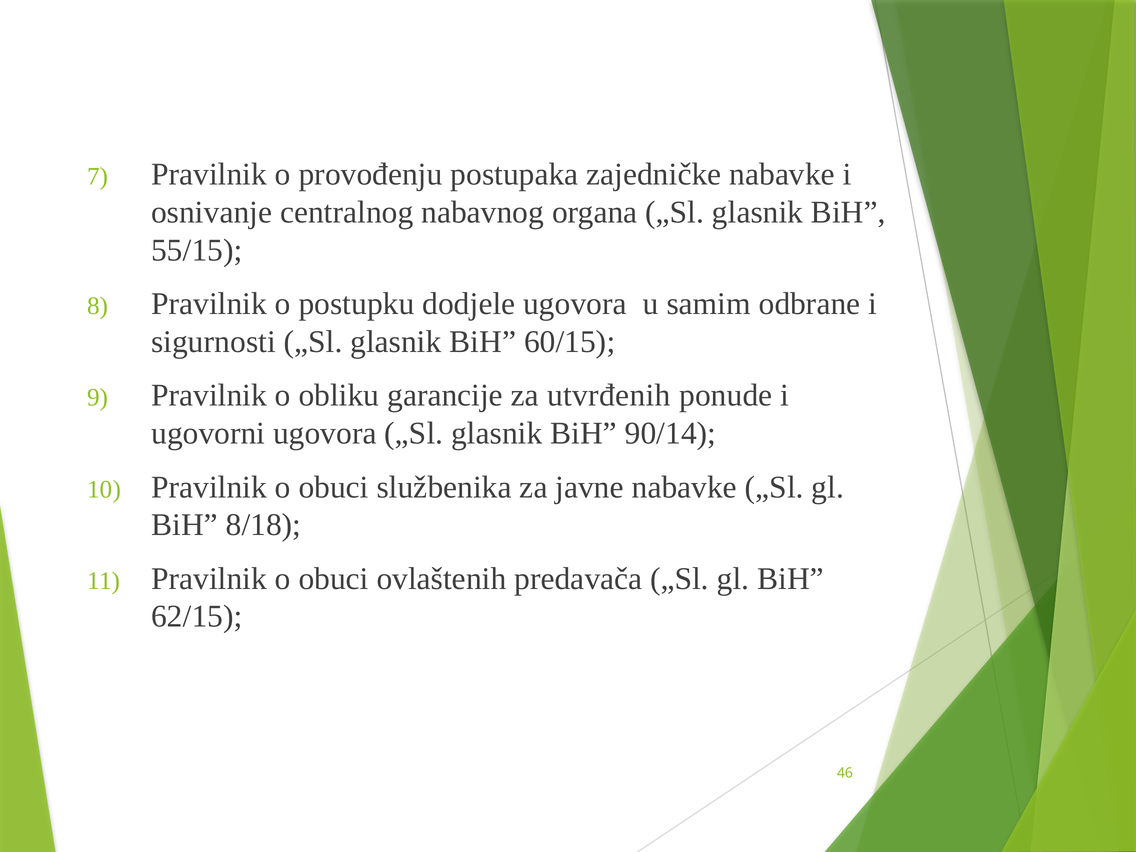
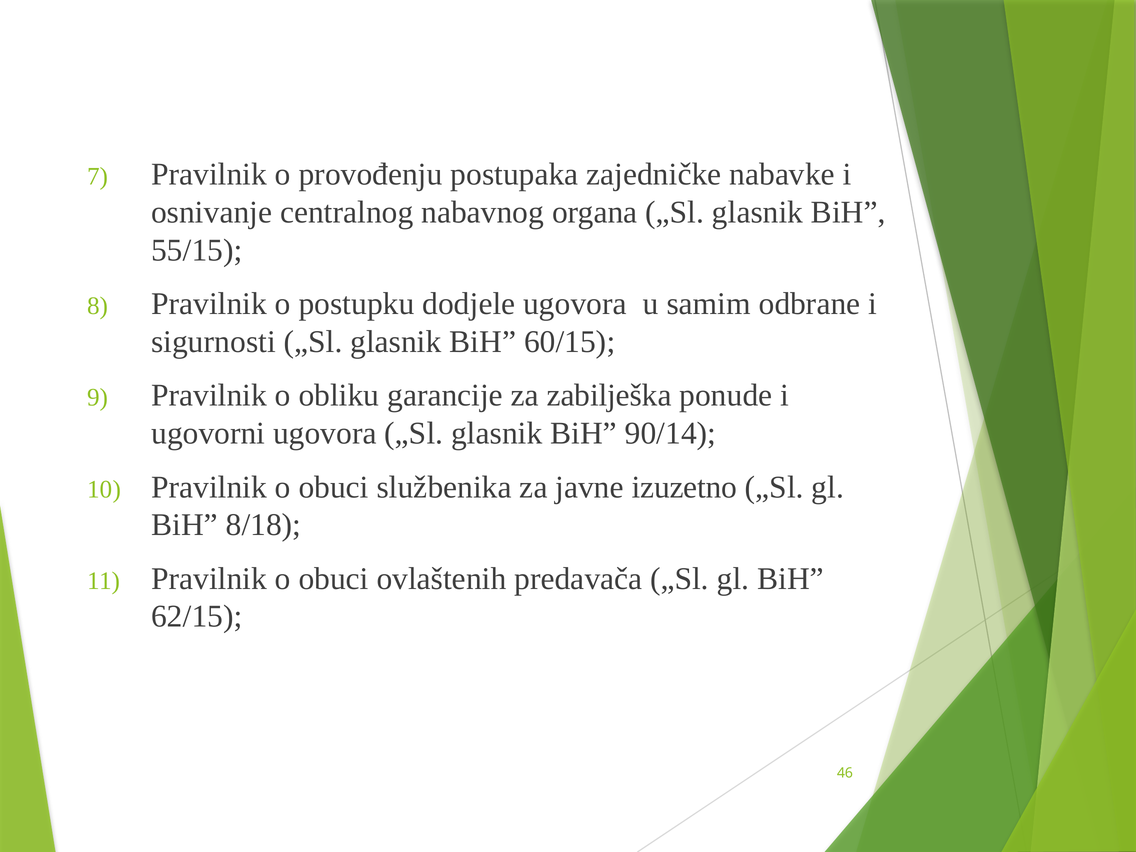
utvrđenih: utvrđenih -> zabilješka
javne nabavke: nabavke -> izuzetno
